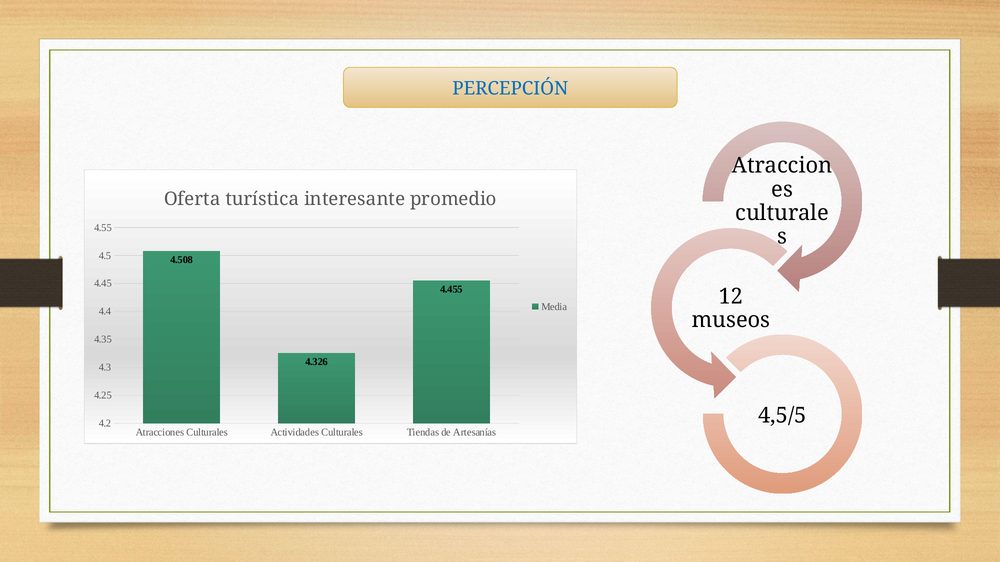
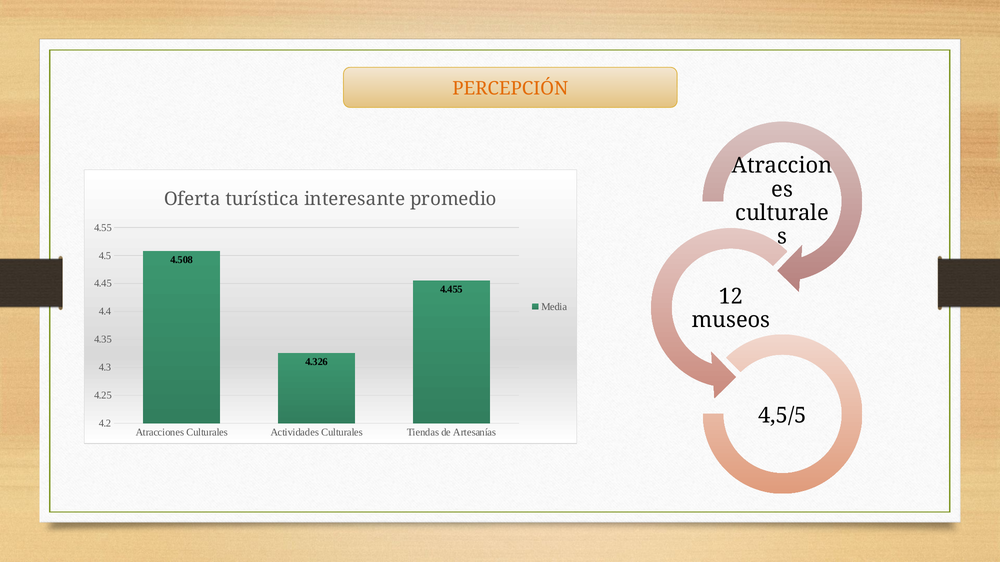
PERCEPCIÓN colour: blue -> orange
